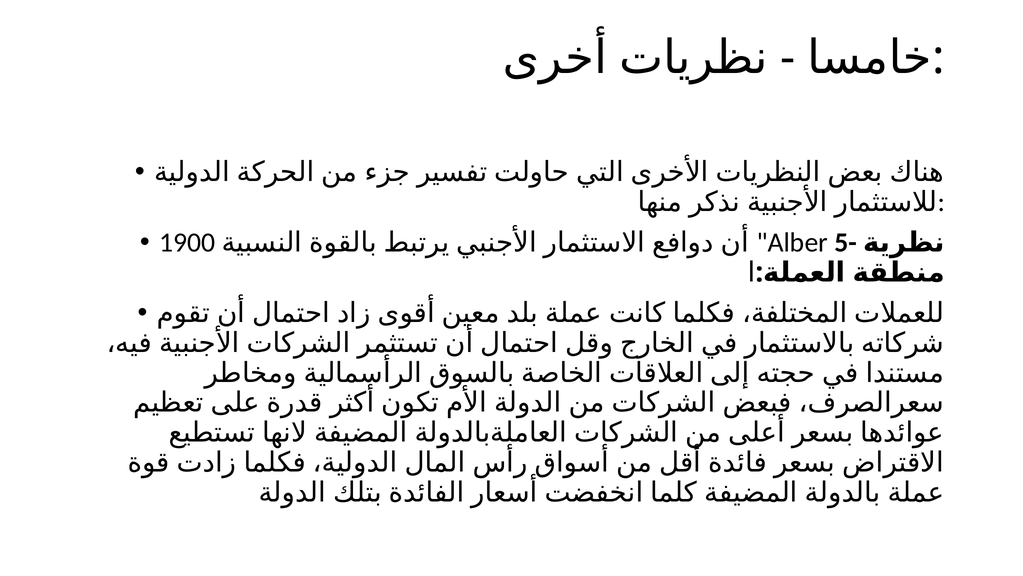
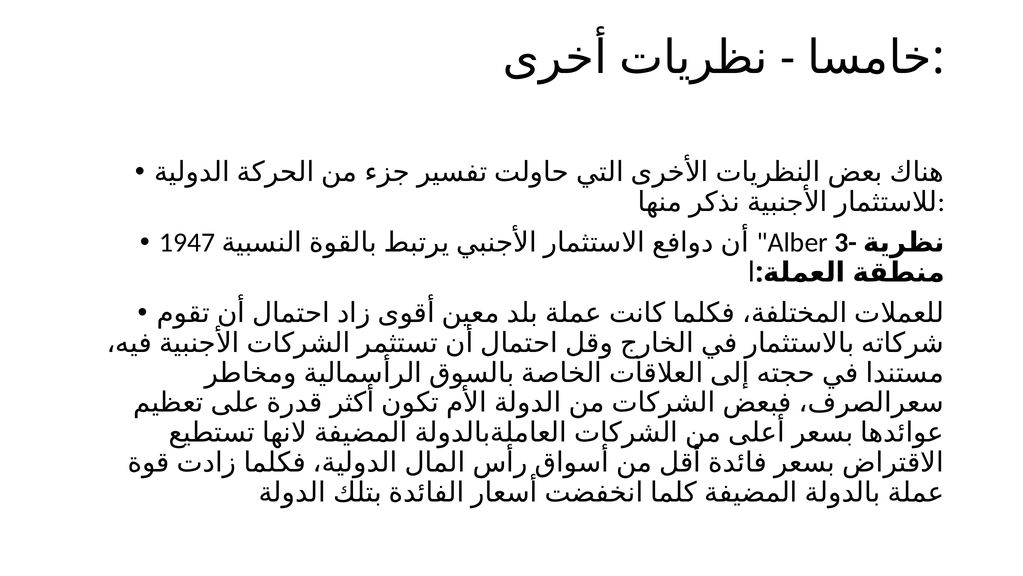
1900: 1900 -> 1947
5-: 5- -> 3-
